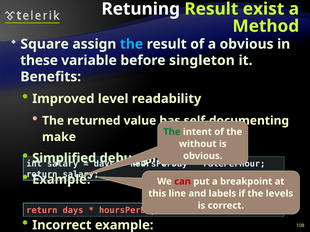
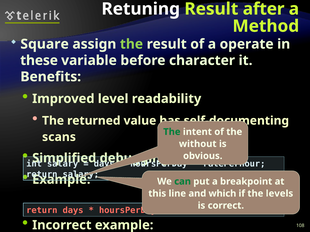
exist: exist -> after
the at (131, 44) colour: light blue -> light green
a obvious: obvious -> operate
singleton: singleton -> character
make: make -> scans
can colour: red -> green
labels: labels -> which
